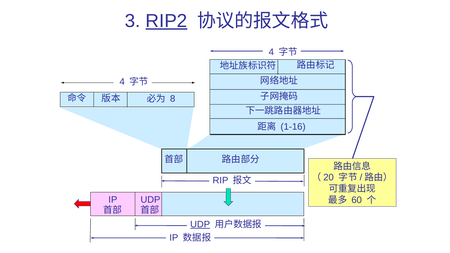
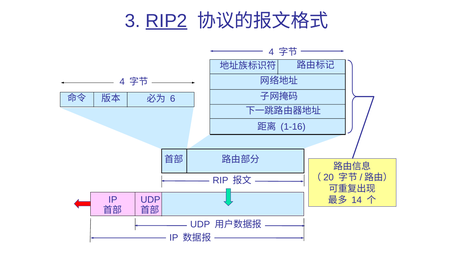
8: 8 -> 6
60: 60 -> 14
UDP at (200, 224) underline: present -> none
